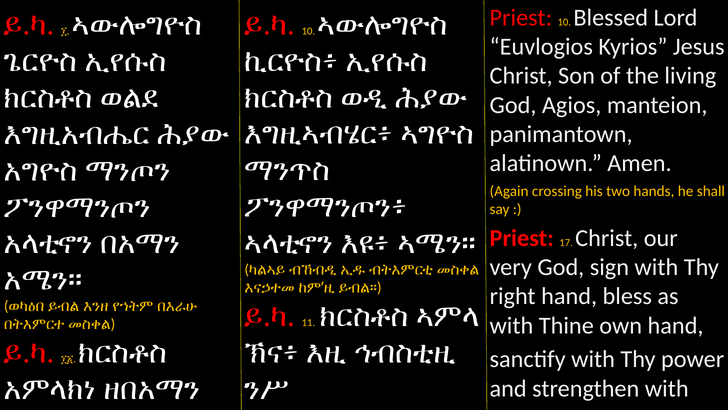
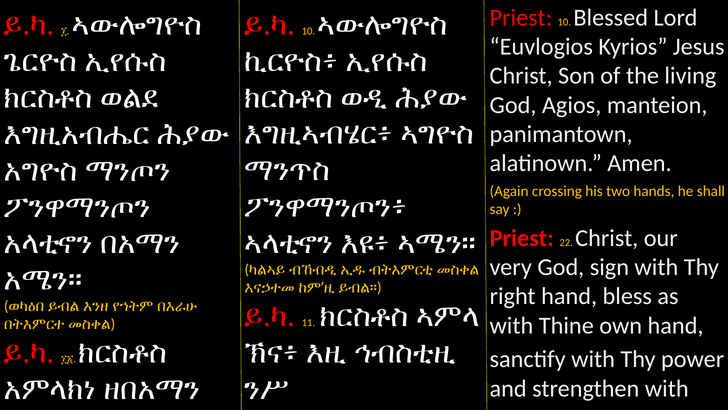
17: 17 -> 22
